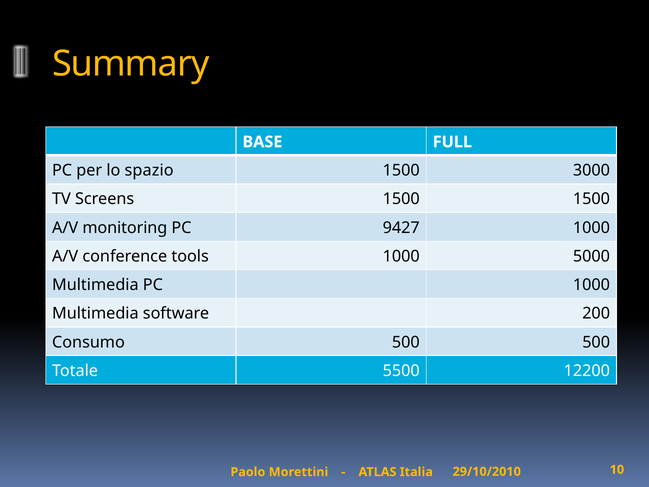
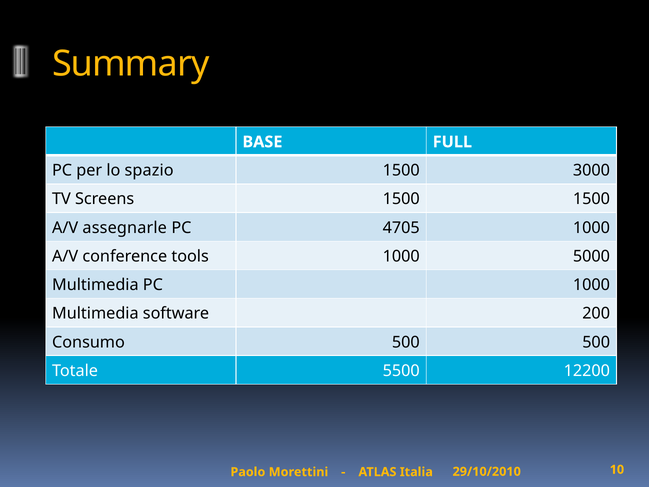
monitoring: monitoring -> assegnarle
9427: 9427 -> 4705
